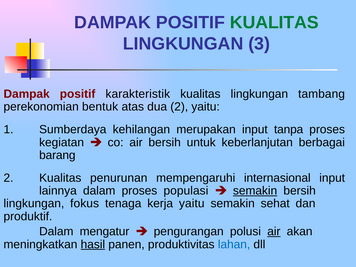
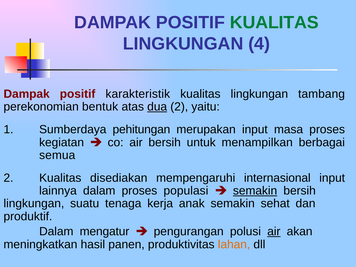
3: 3 -> 4
dua underline: none -> present
kehilangan: kehilangan -> pehitungan
tanpa: tanpa -> masa
keberlanjutan: keberlanjutan -> menampilkan
barang: barang -> semua
penurunan: penurunan -> disediakan
fokus: fokus -> suatu
kerja yaitu: yaitu -> anak
hasil underline: present -> none
lahan colour: blue -> orange
